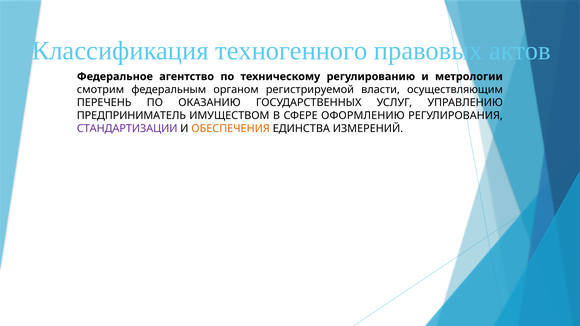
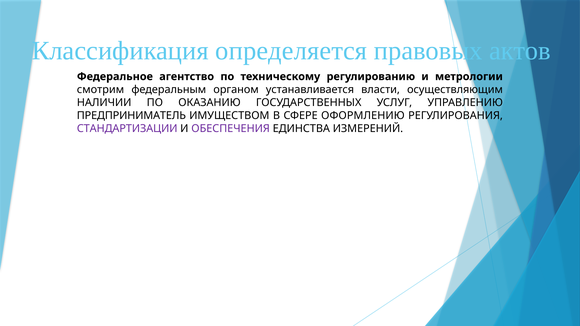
техногенного: техногенного -> определяется
регистрируемой: регистрируемой -> устанавливается
ПЕРЕЧЕНЬ: ПЕРЕЧЕНЬ -> НАЛИЧИИ
ОБЕСПЕЧЕНИЯ colour: orange -> purple
